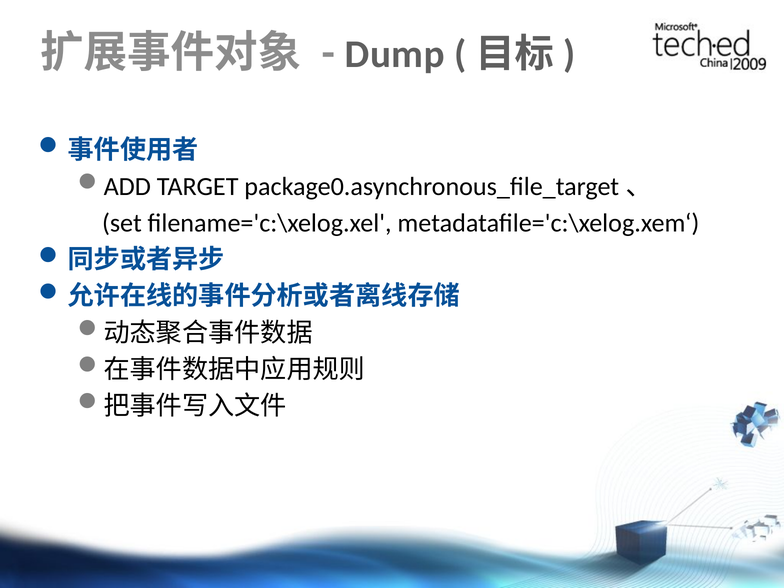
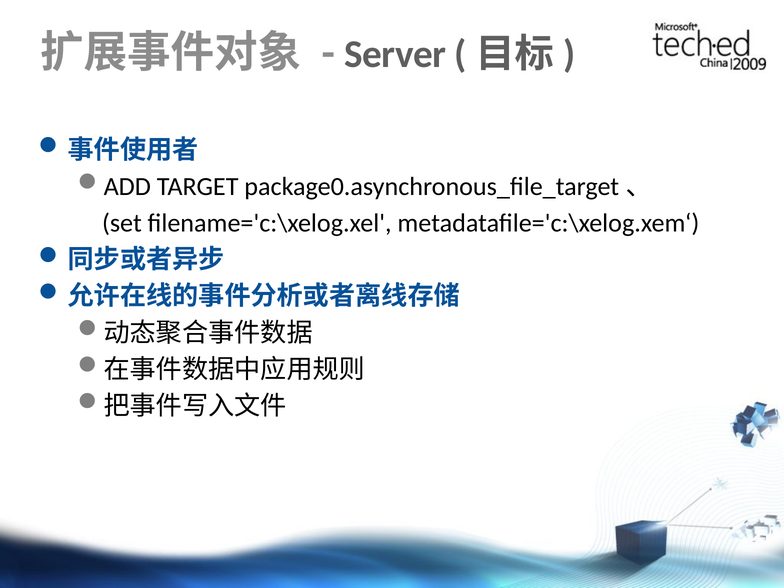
Dump: Dump -> Server
